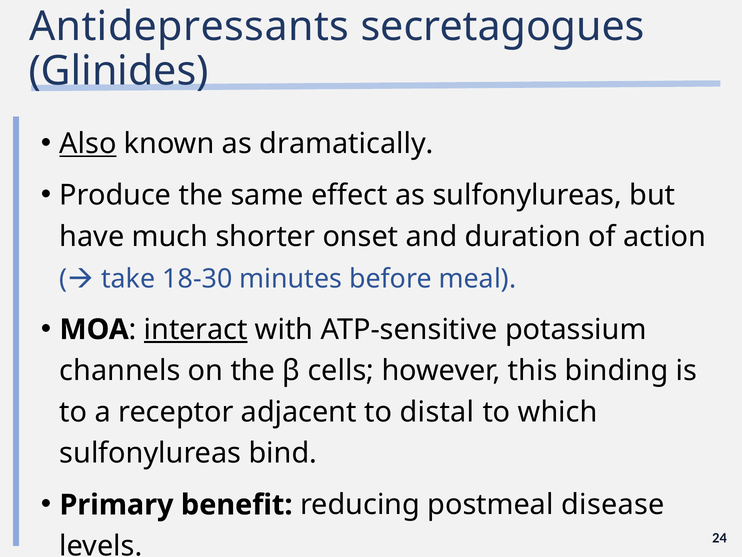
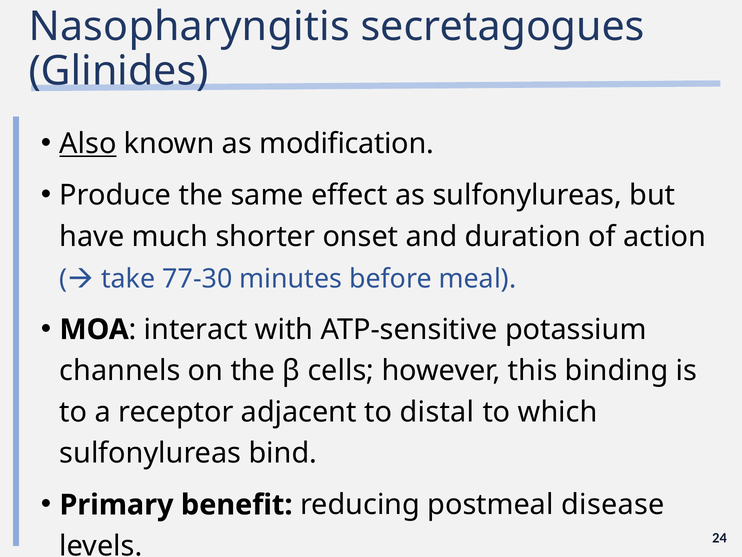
Antidepressants: Antidepressants -> Nasopharyngitis
dramatically: dramatically -> modification
18-30: 18-30 -> 77-30
interact underline: present -> none
